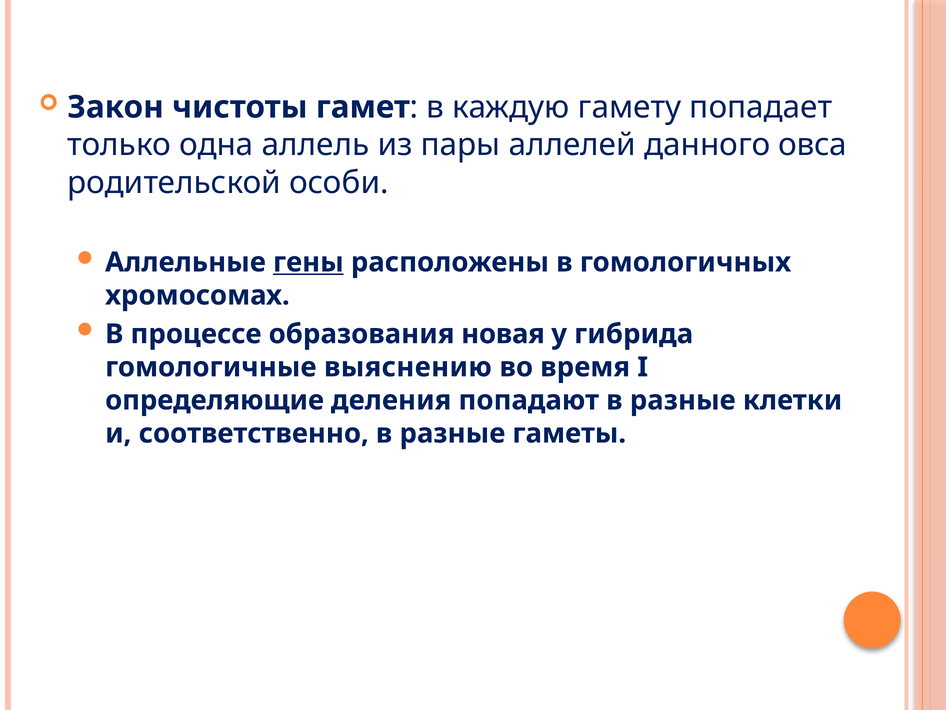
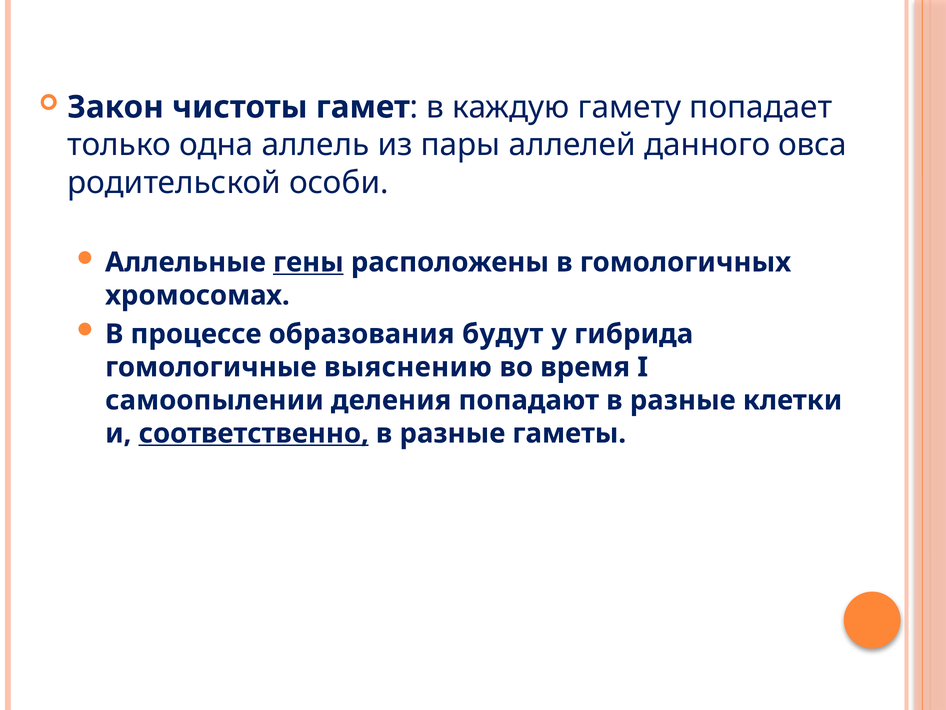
новая: новая -> будут
определяющие: определяющие -> самоопылении
соответственно underline: none -> present
